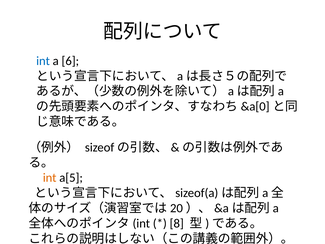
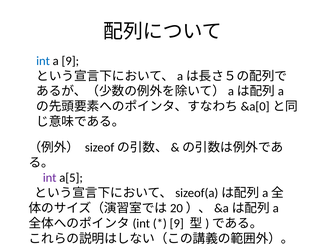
a 6: 6 -> 9
int at (50, 178) colour: orange -> purple
8 at (177, 223): 8 -> 9
